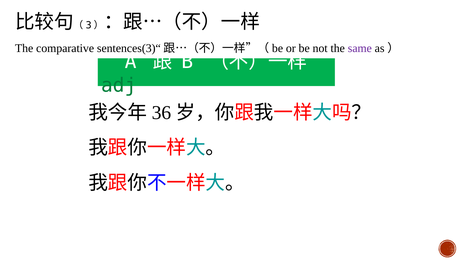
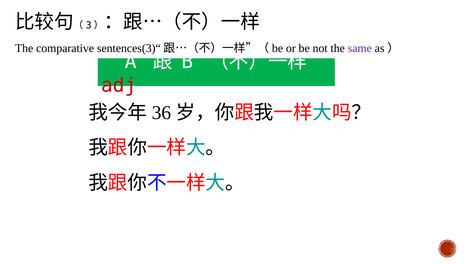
adj colour: green -> red
